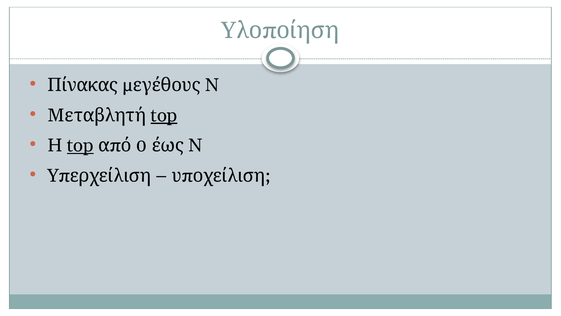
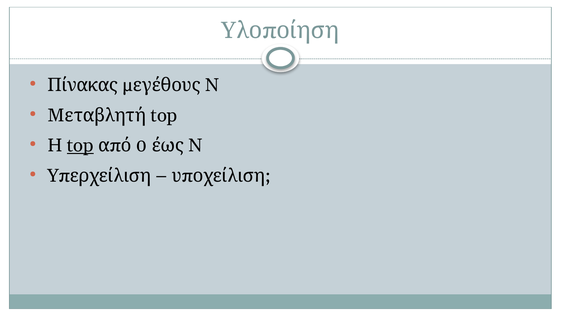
top at (164, 115) underline: present -> none
